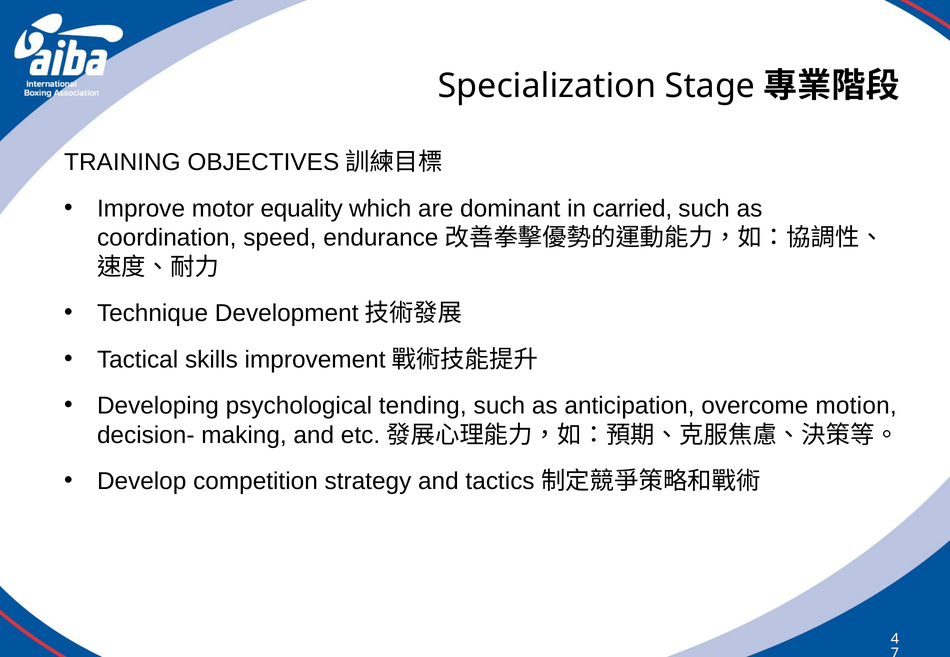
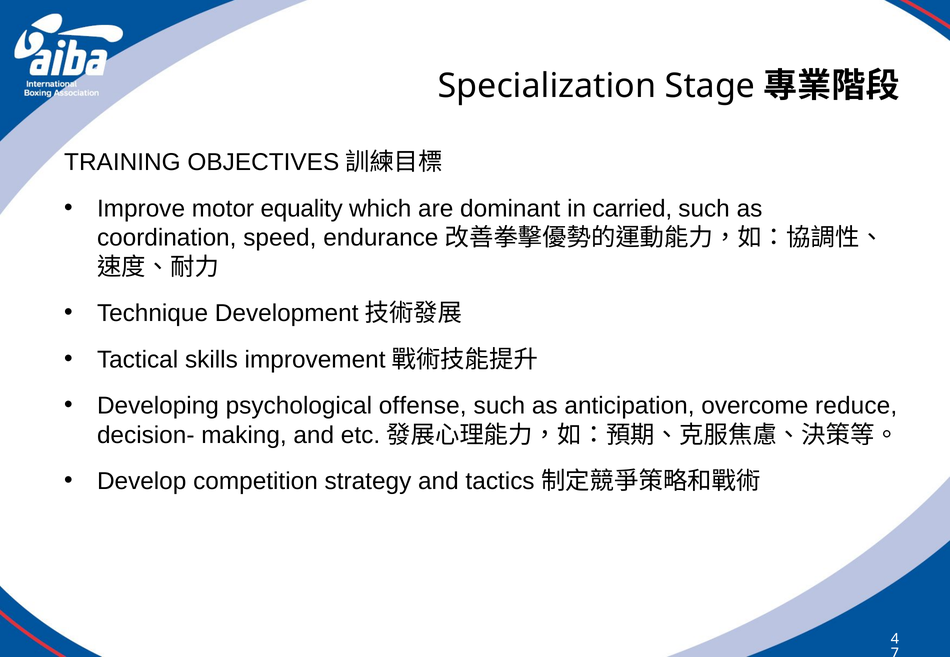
tending: tending -> offense
motion: motion -> reduce
